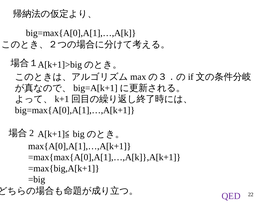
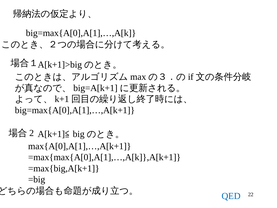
QED colour: purple -> blue
